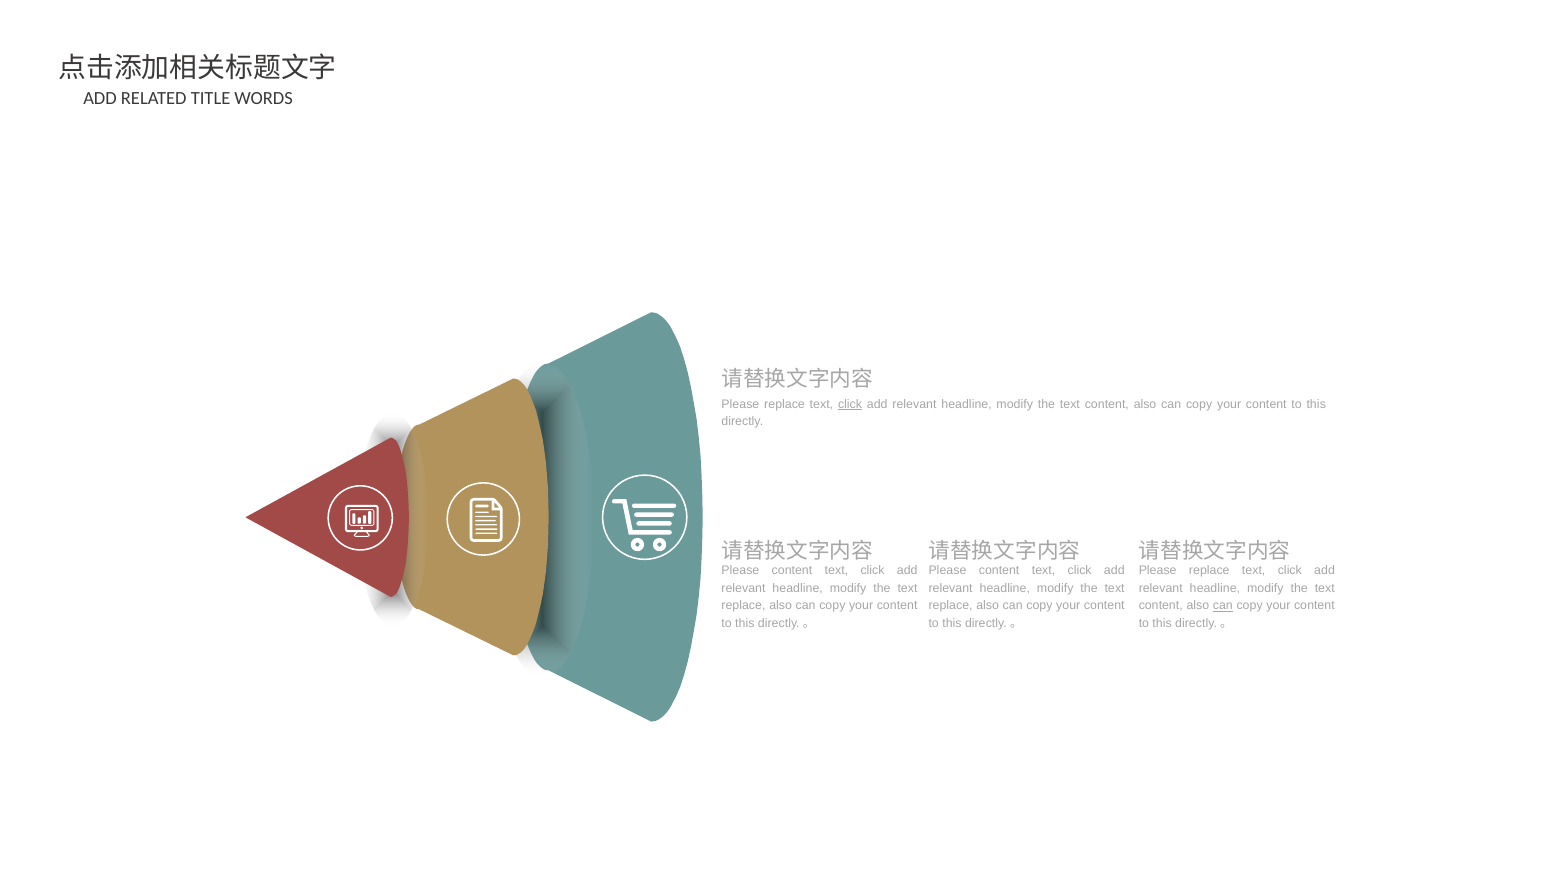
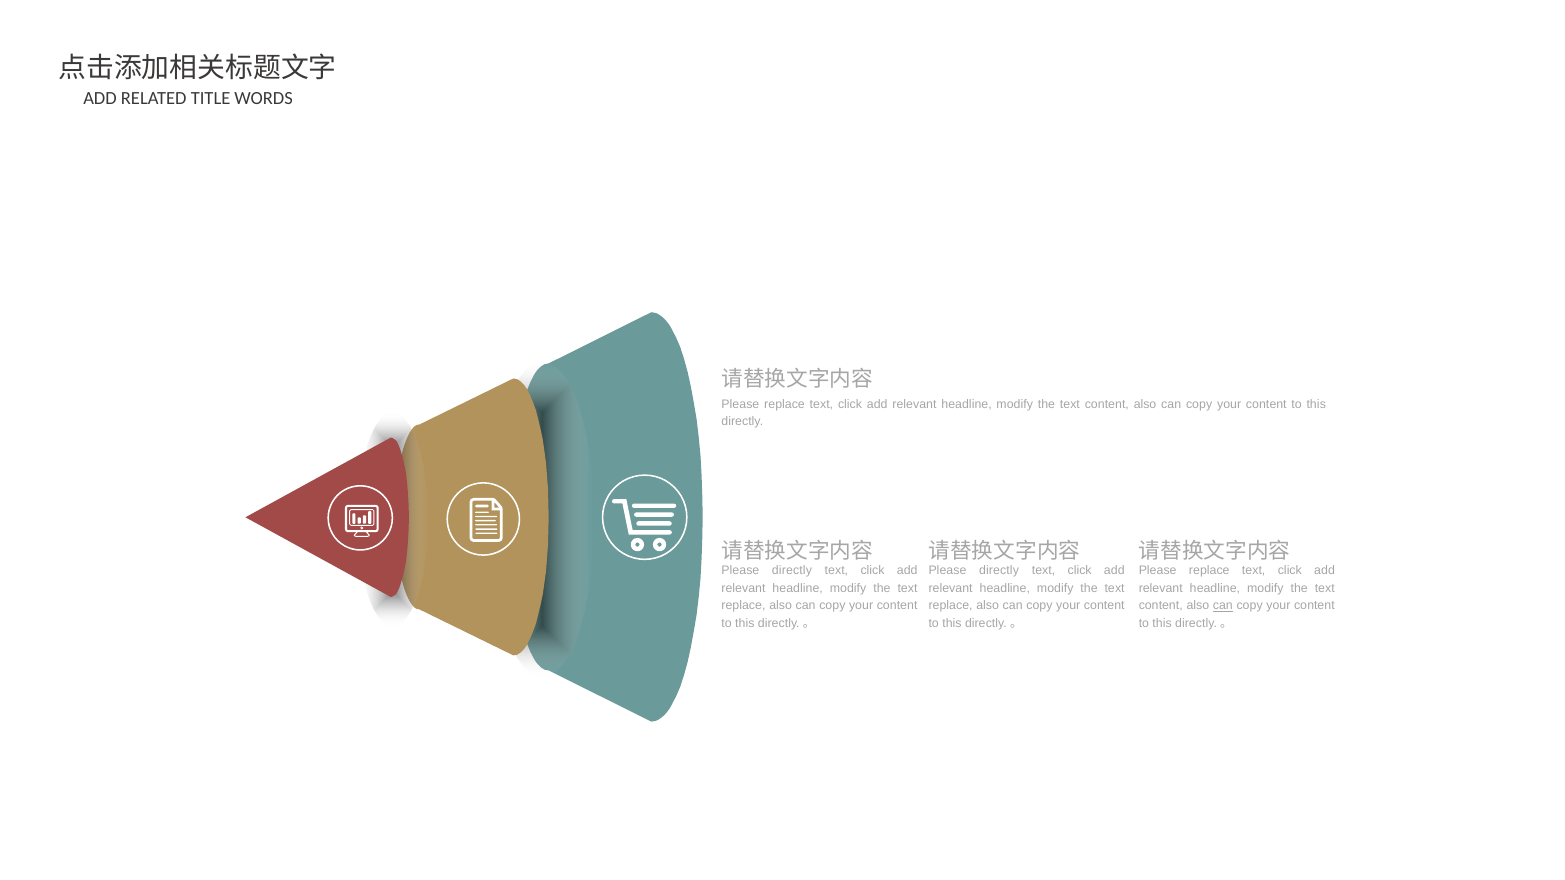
click at (850, 404) underline: present -> none
content at (792, 570): content -> directly
content at (999, 570): content -> directly
